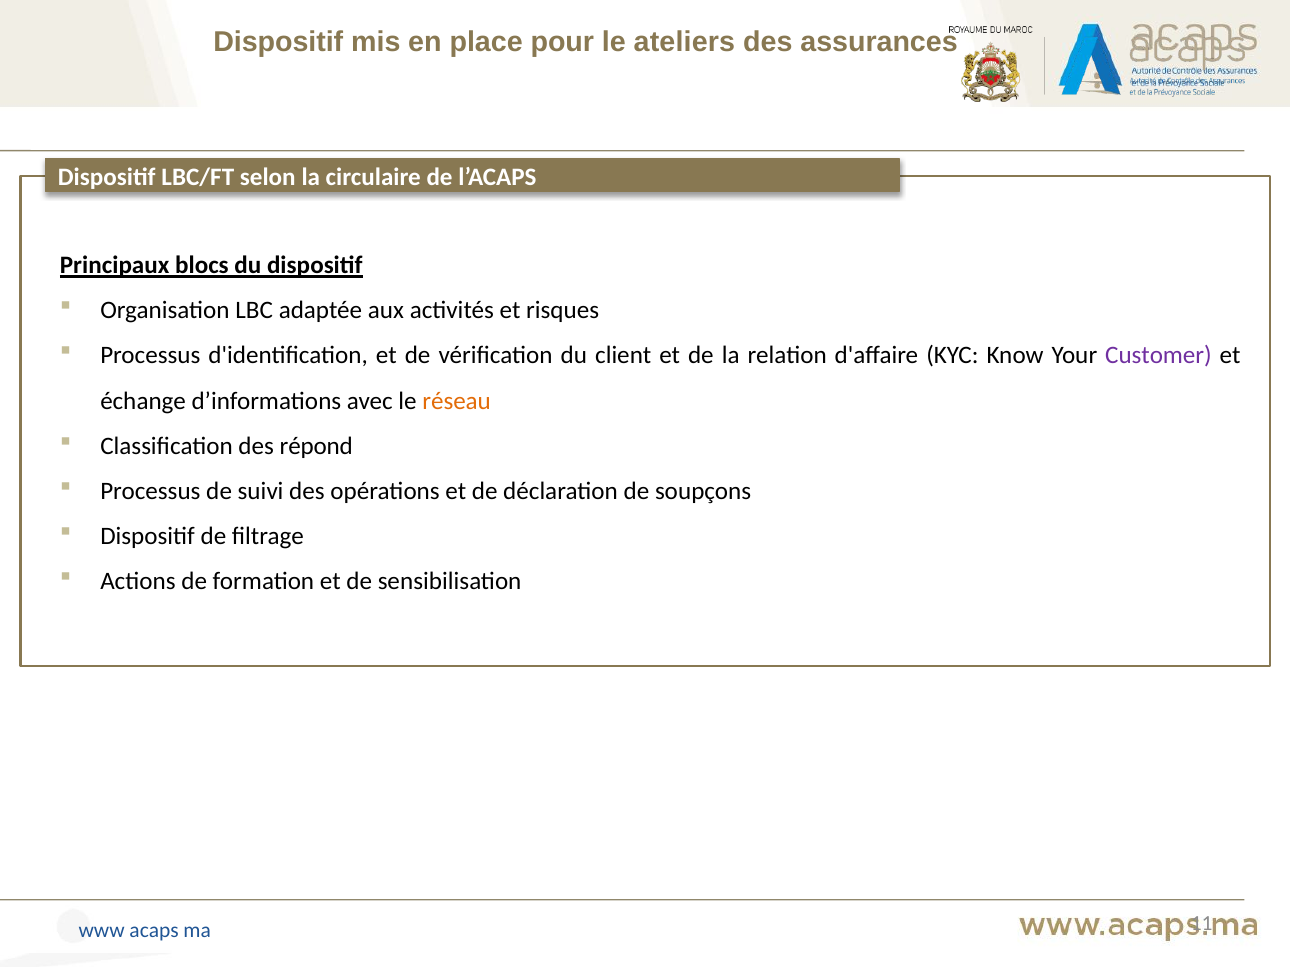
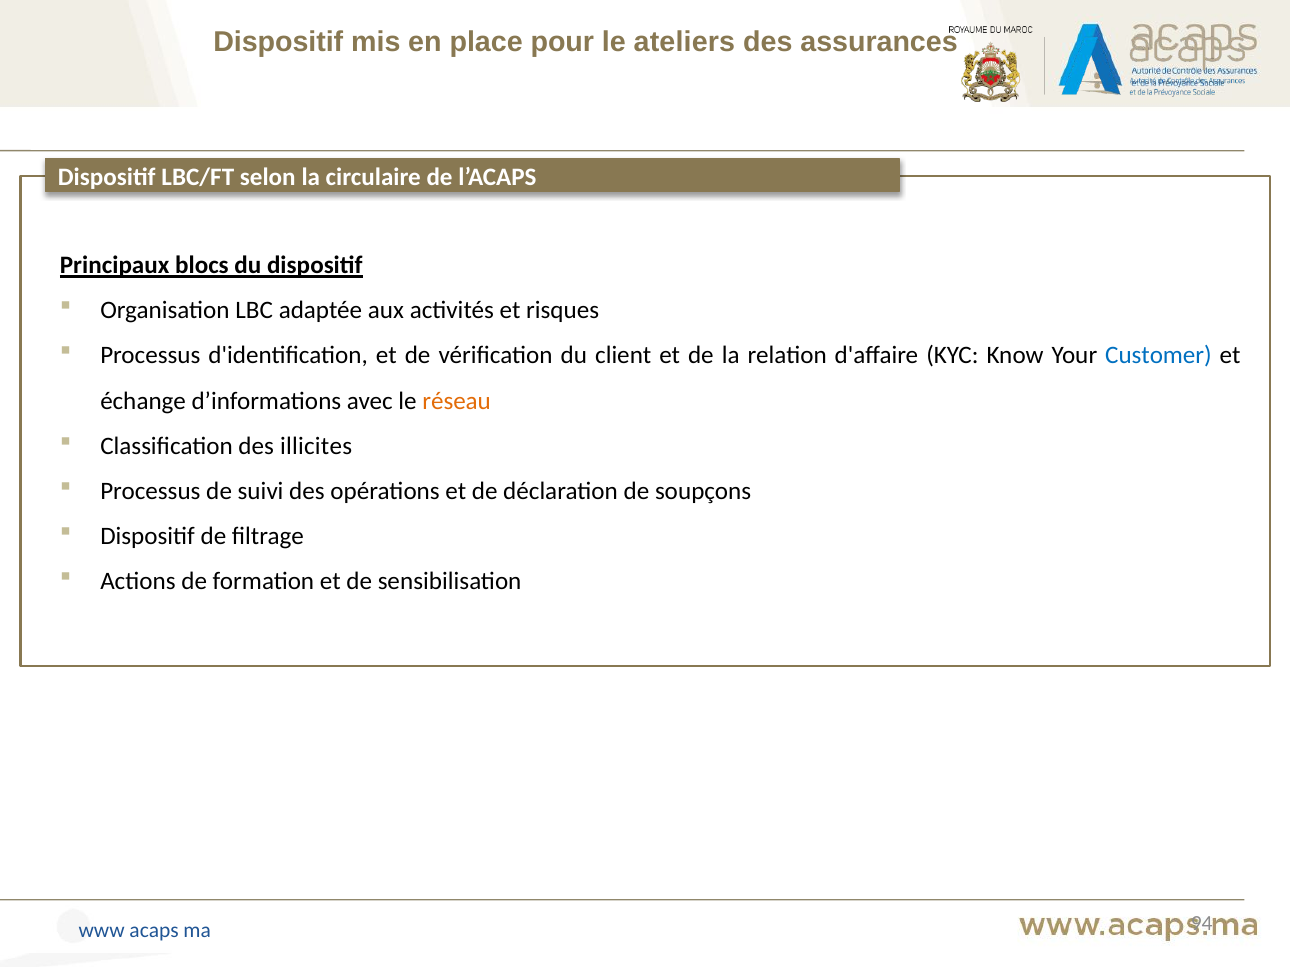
Customer colour: purple -> blue
répond: répond -> illicites
11: 11 -> 94
